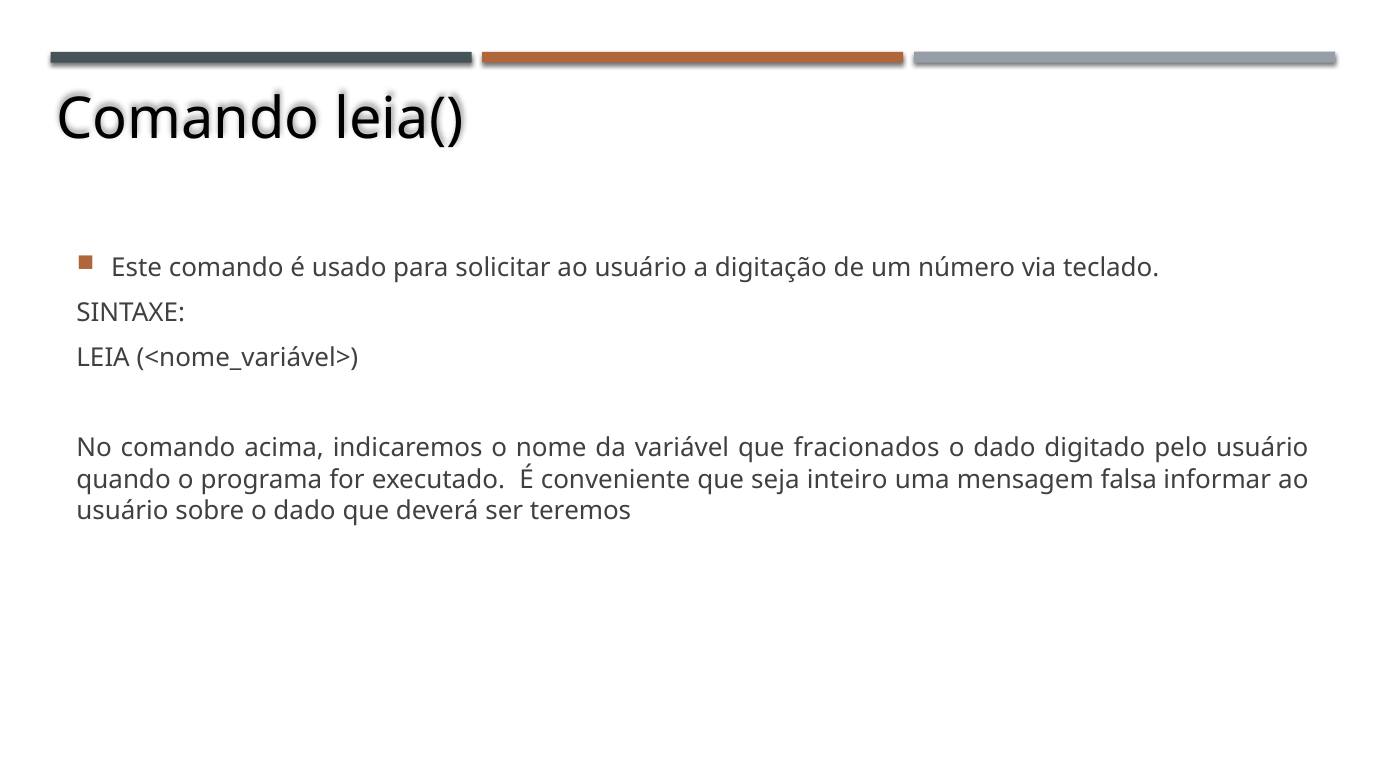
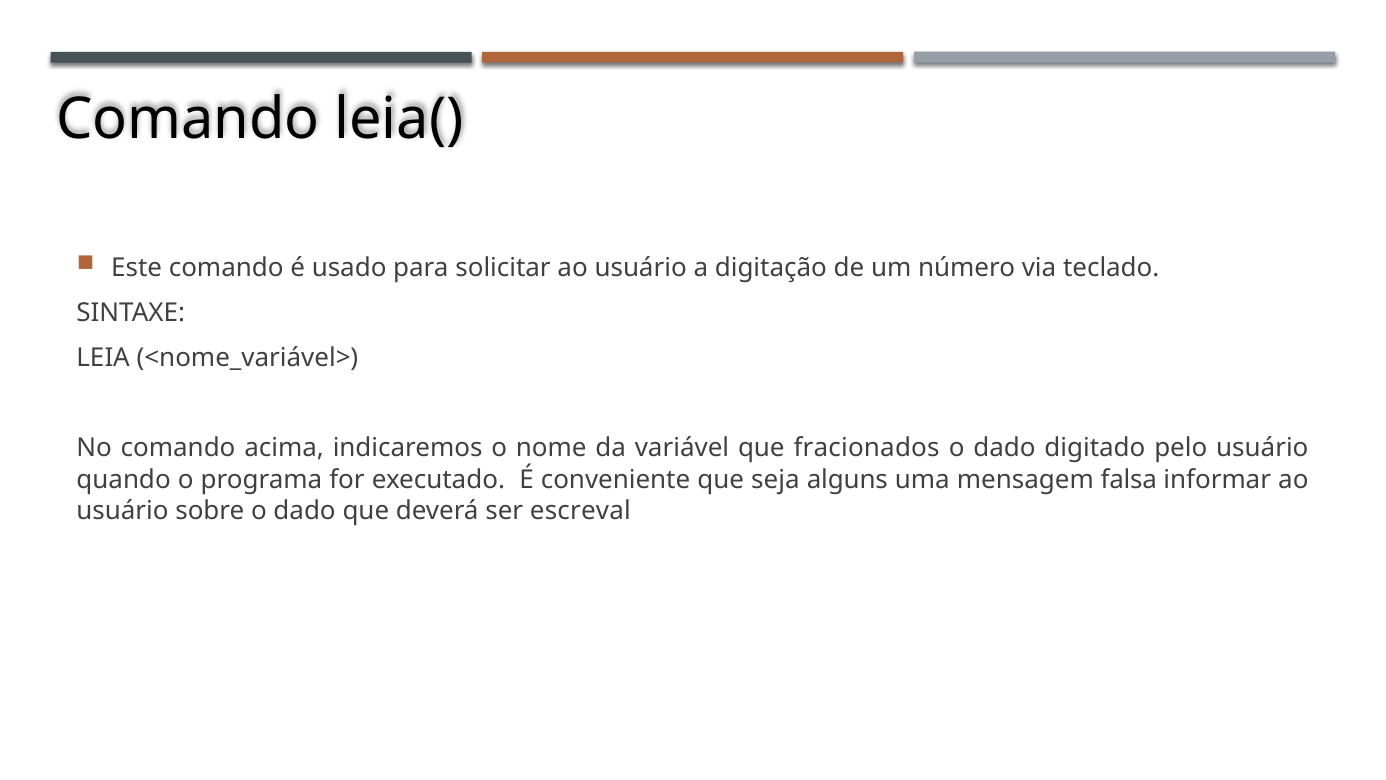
inteiro: inteiro -> alguns
teremos: teremos -> escreval
